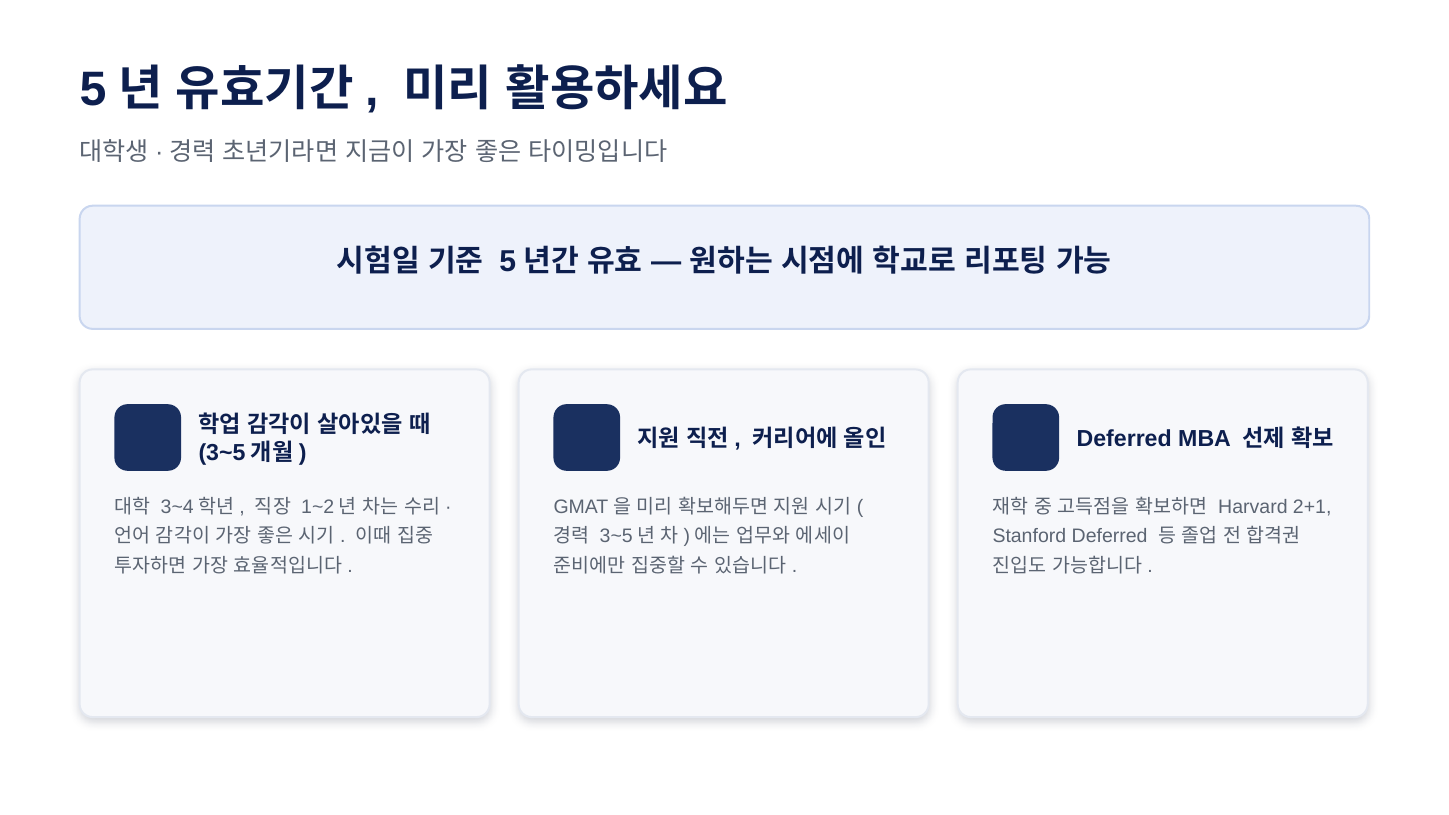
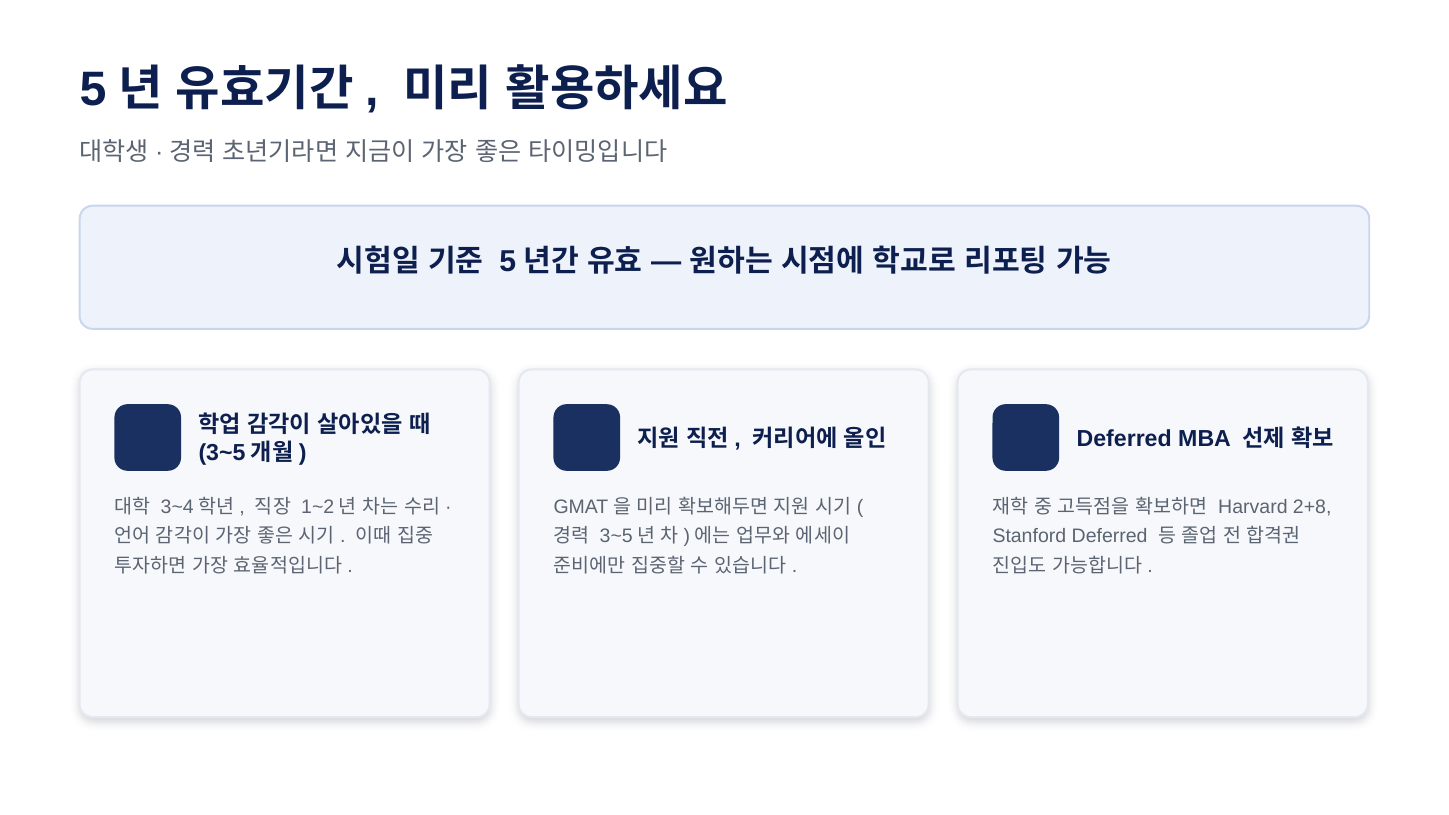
2+1: 2+1 -> 2+8
